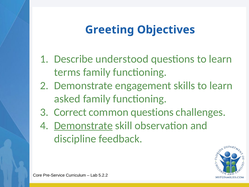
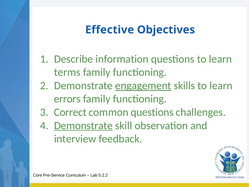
Greeting: Greeting -> Effective
understood: understood -> information
engagement underline: none -> present
asked: asked -> errors
discipline: discipline -> interview
